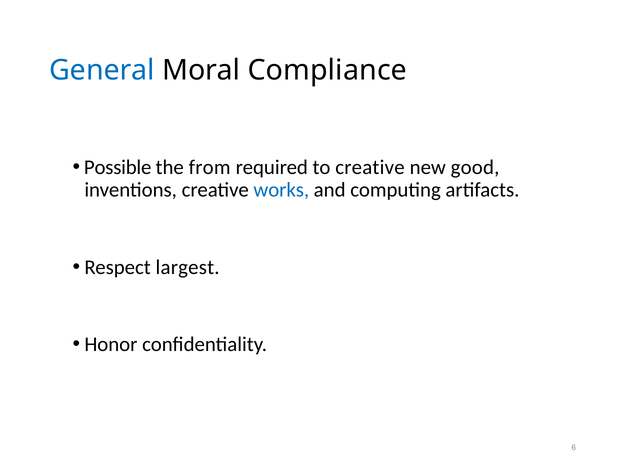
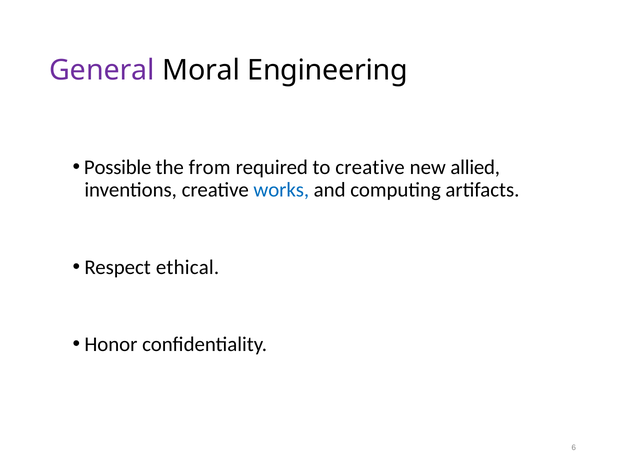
General colour: blue -> purple
Compliance: Compliance -> Engineering
good: good -> allied
largest: largest -> ethical
